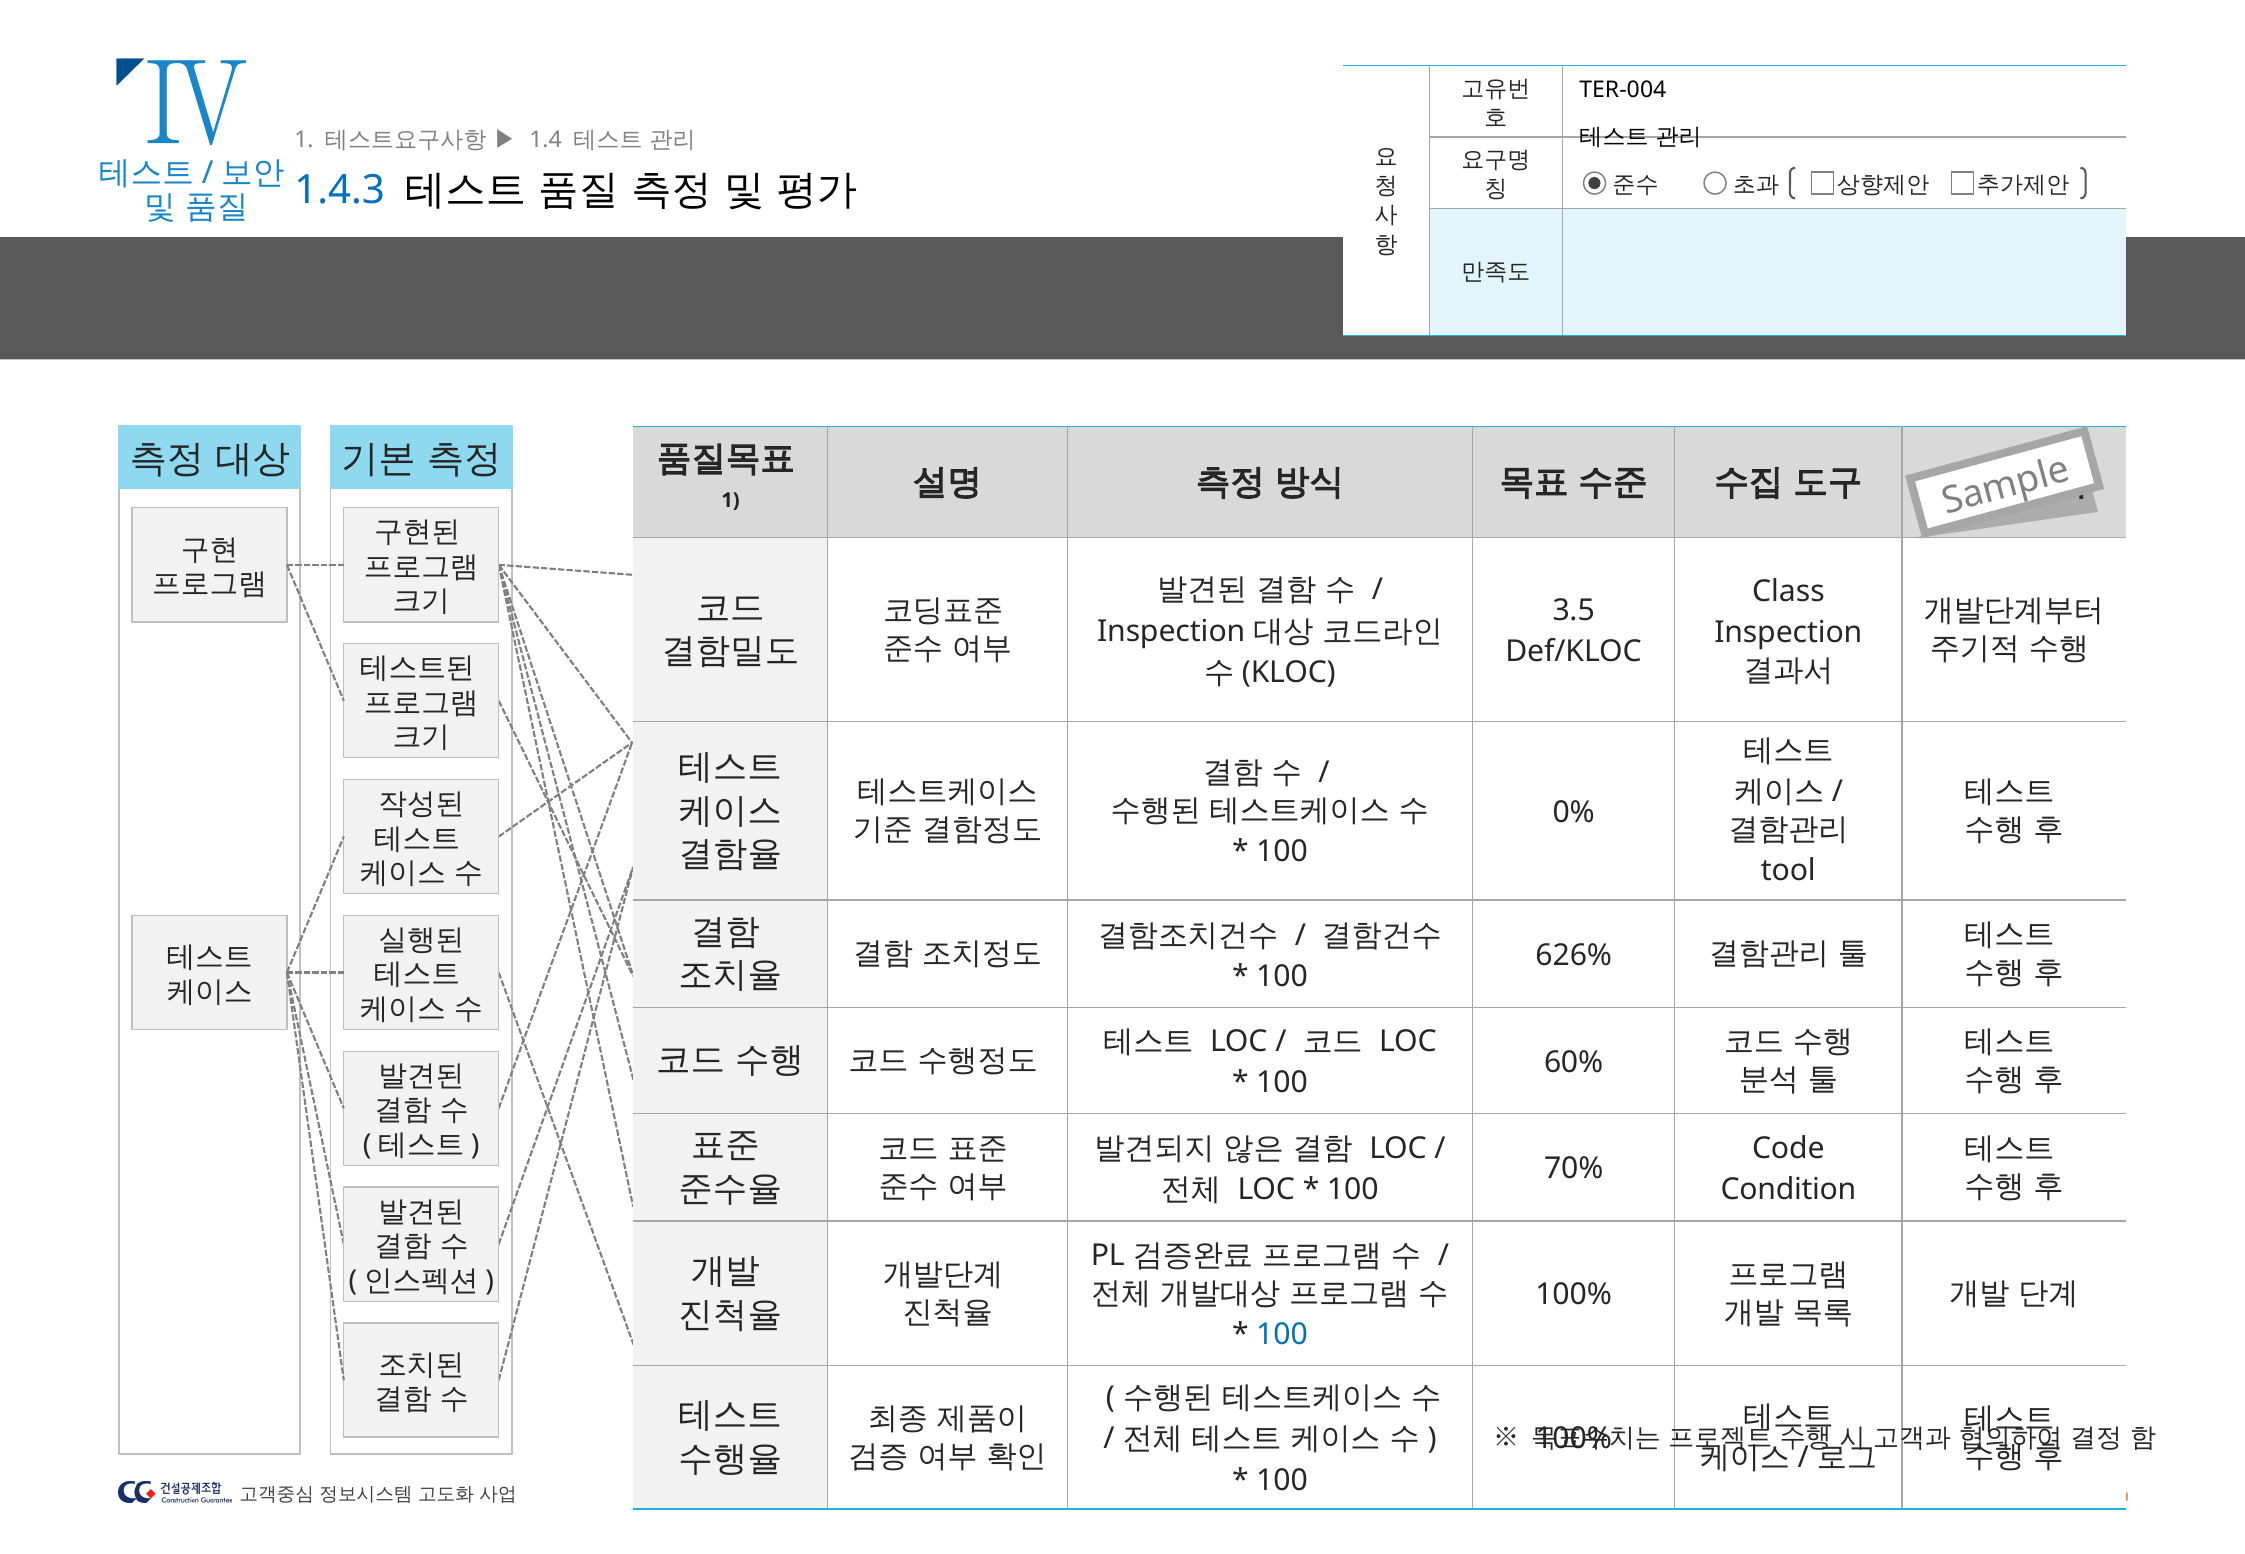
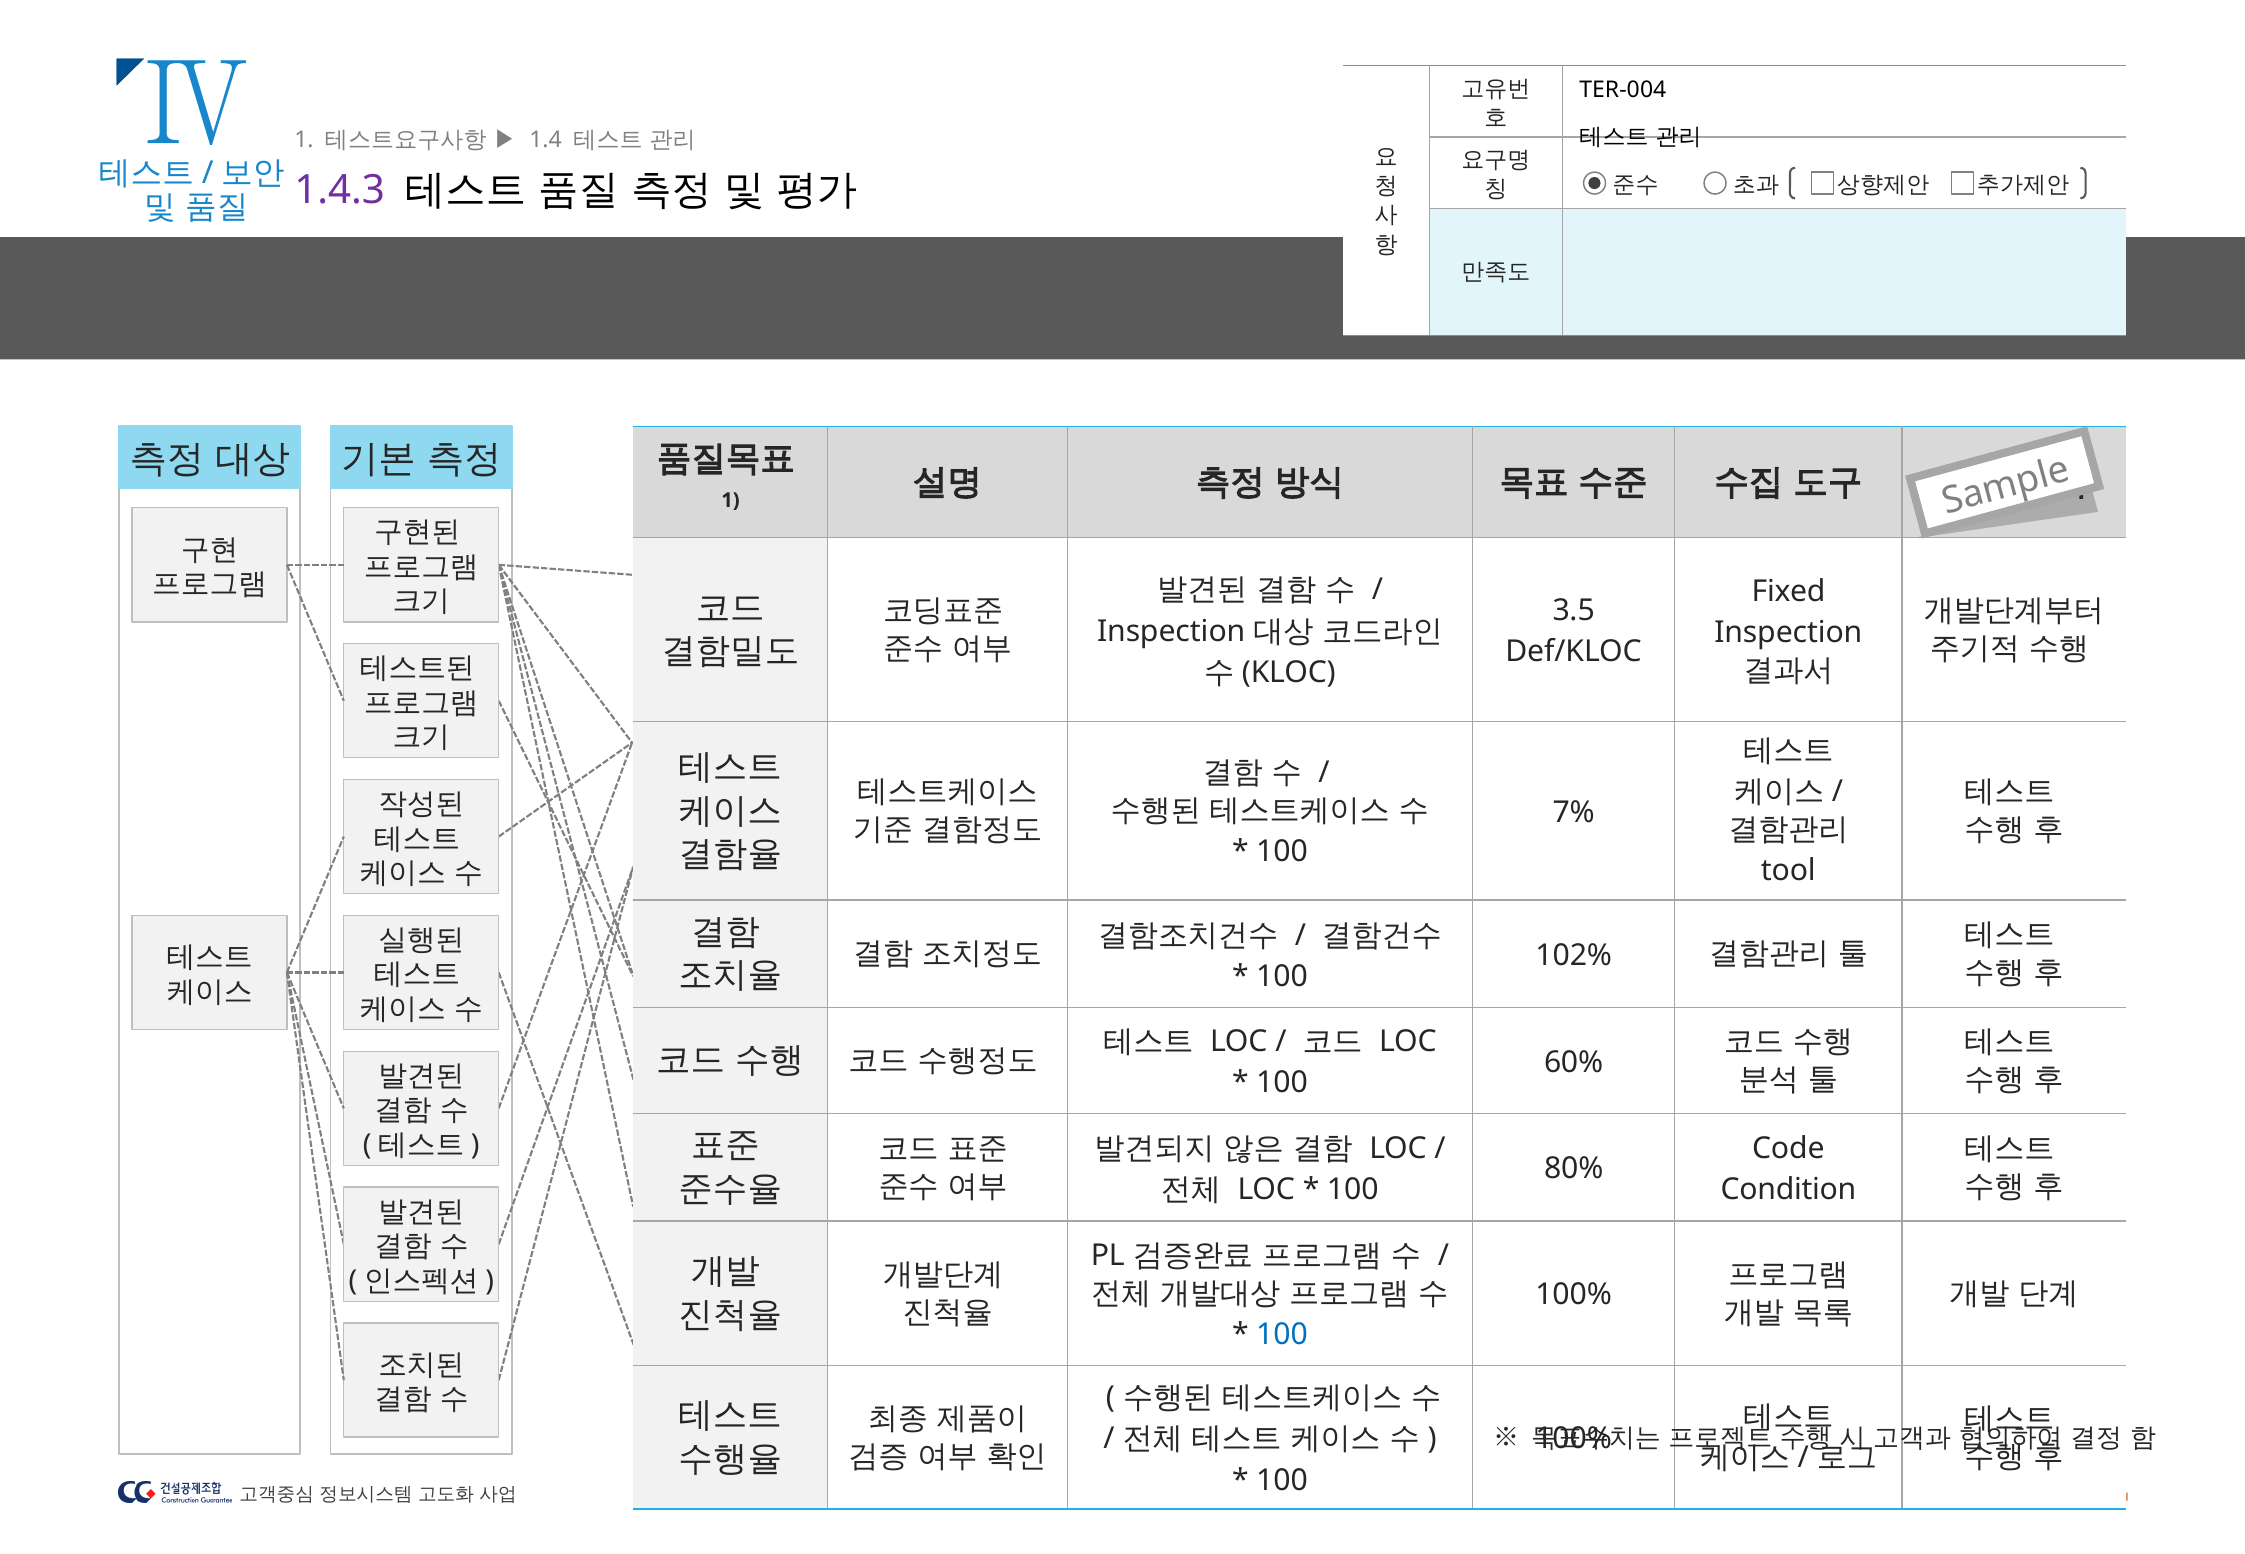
1.4.3 colour: blue -> purple
Class: Class -> Fixed
0%: 0% -> 7%
626%: 626% -> 102%
70%: 70% -> 80%
